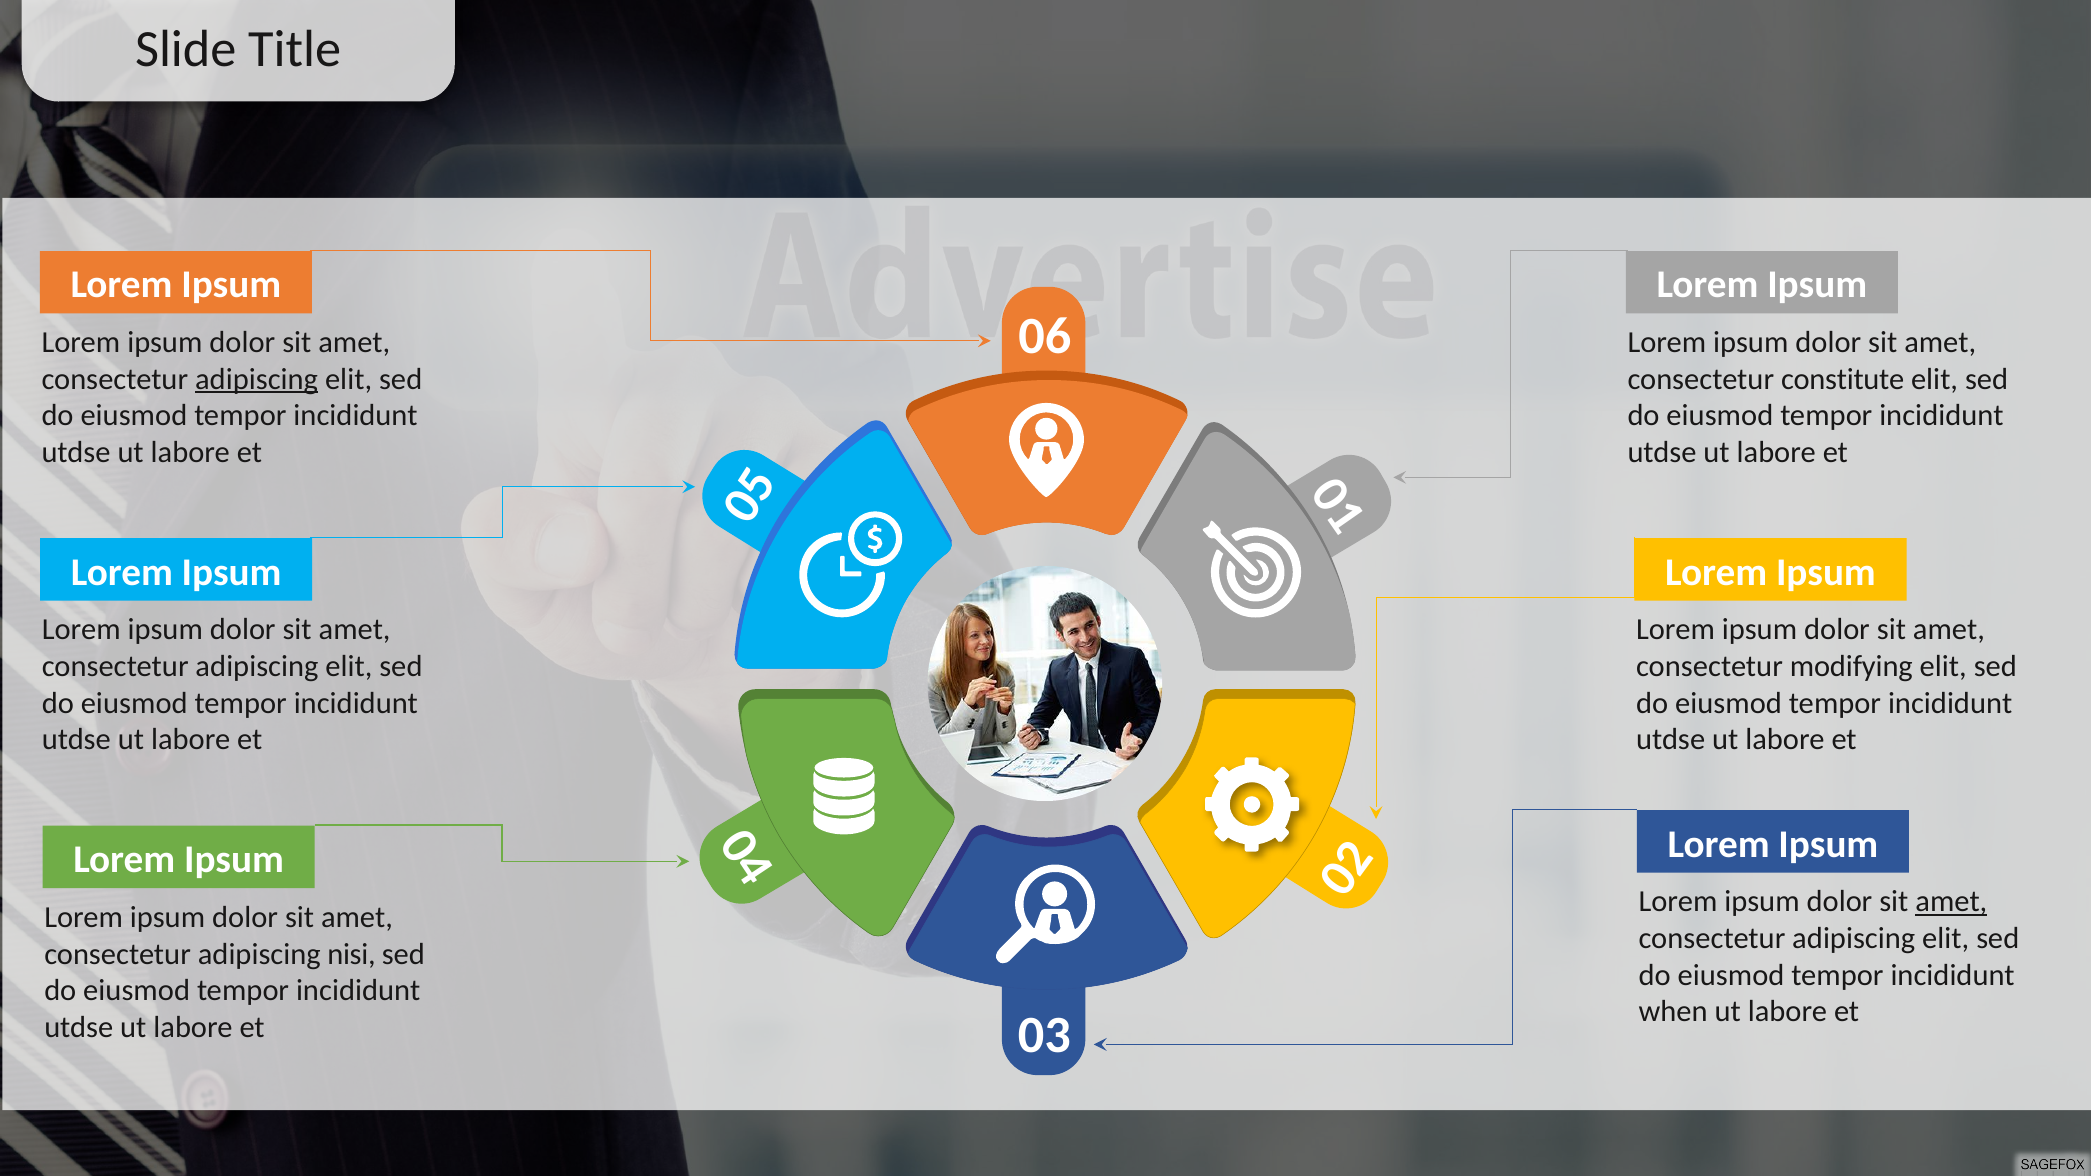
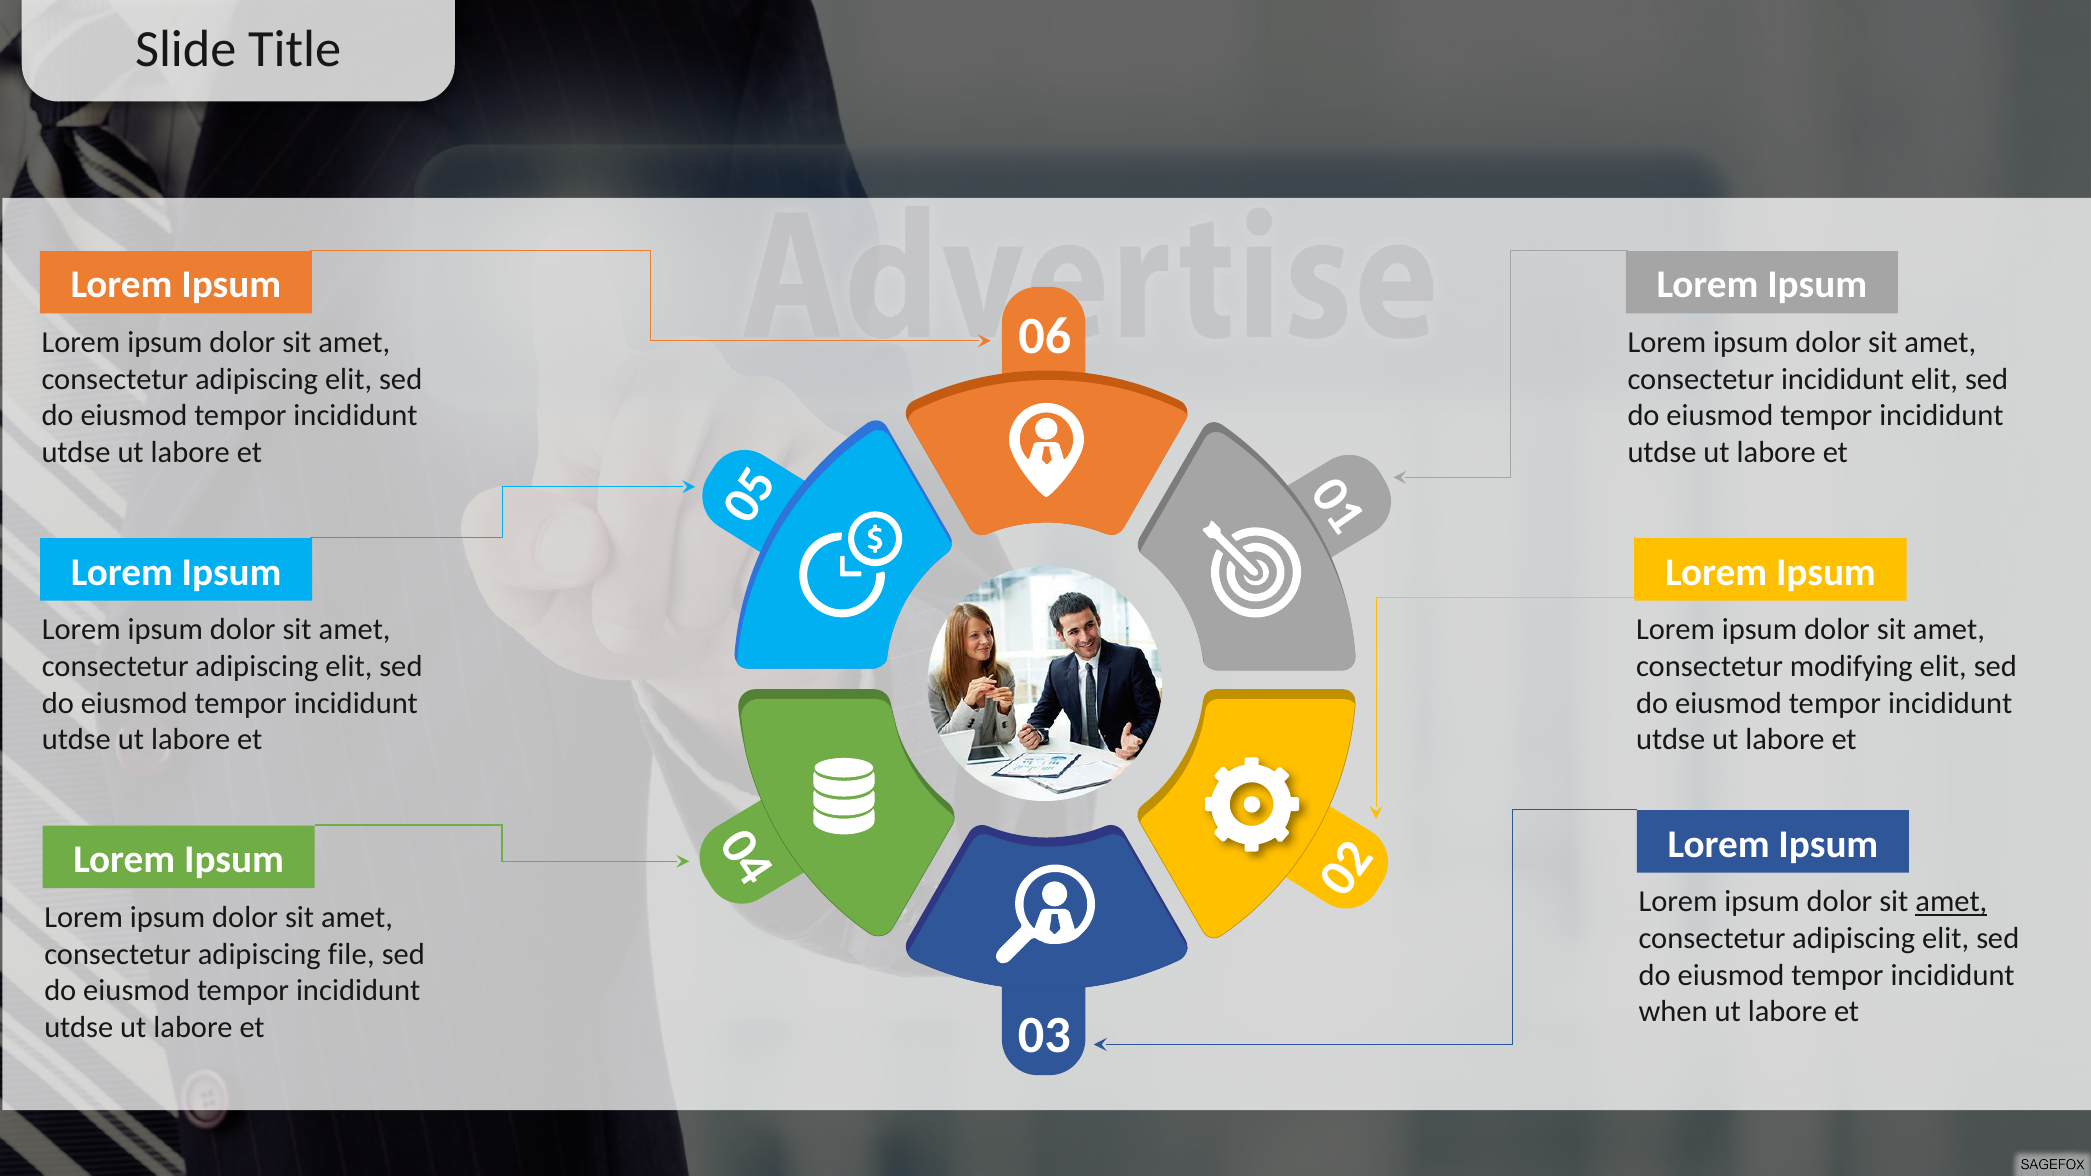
adipiscing at (257, 379) underline: present -> none
consectetur constitute: constitute -> incididunt
nisi: nisi -> file
